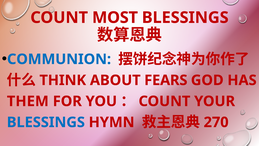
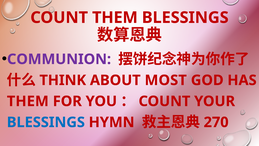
COUNT MOST: MOST -> THEM
COMMUNION colour: blue -> purple
FEARS: FEARS -> MOST
